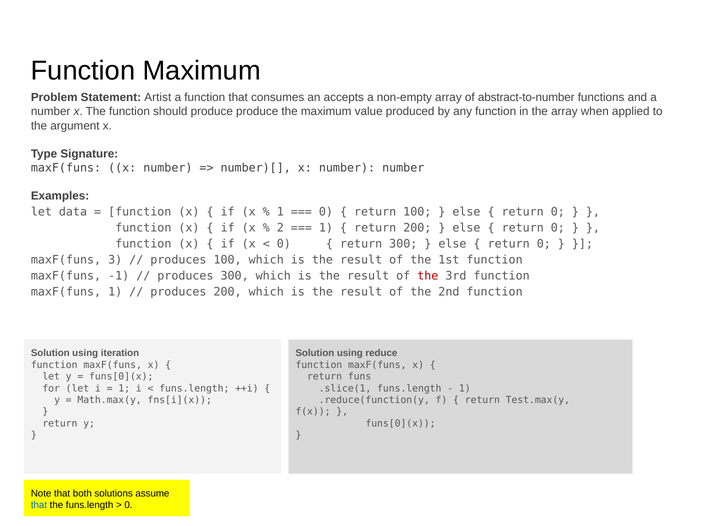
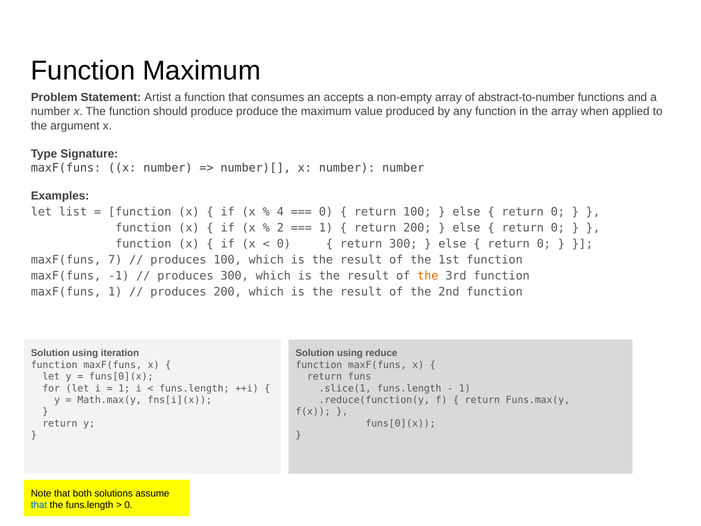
data: data -> list
1 at (280, 212): 1 -> 4
3: 3 -> 7
the at (428, 276) colour: red -> orange
Test.max(y: Test.max(y -> Funs.max(y
